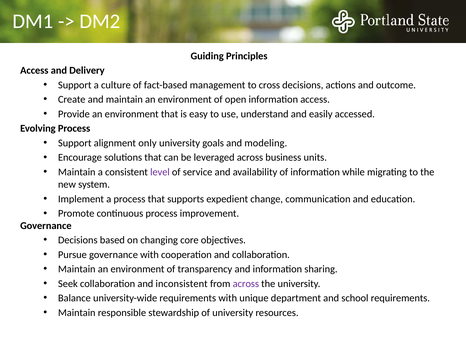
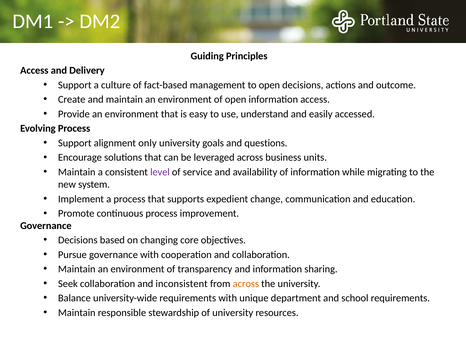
to cross: cross -> open
modeling: modeling -> questions
across at (246, 283) colour: purple -> orange
